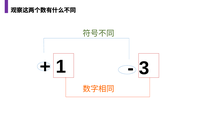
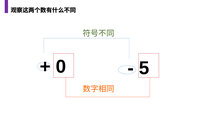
1: 1 -> 0
3: 3 -> 5
